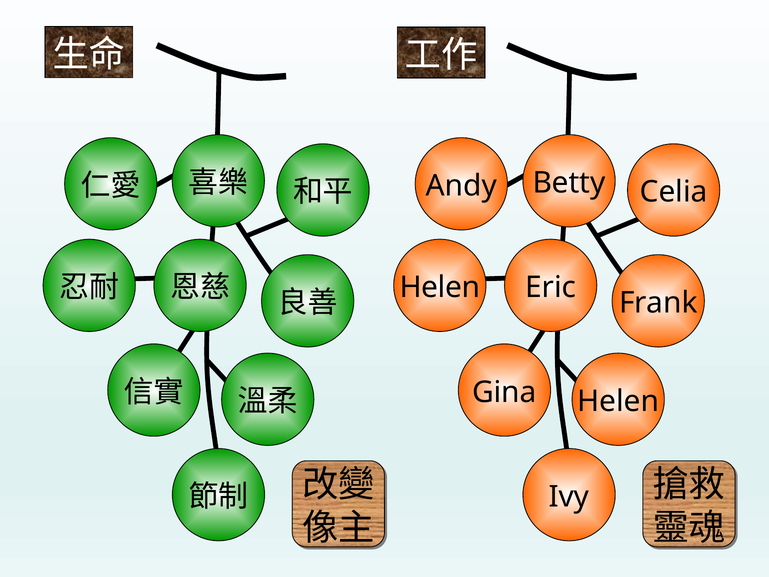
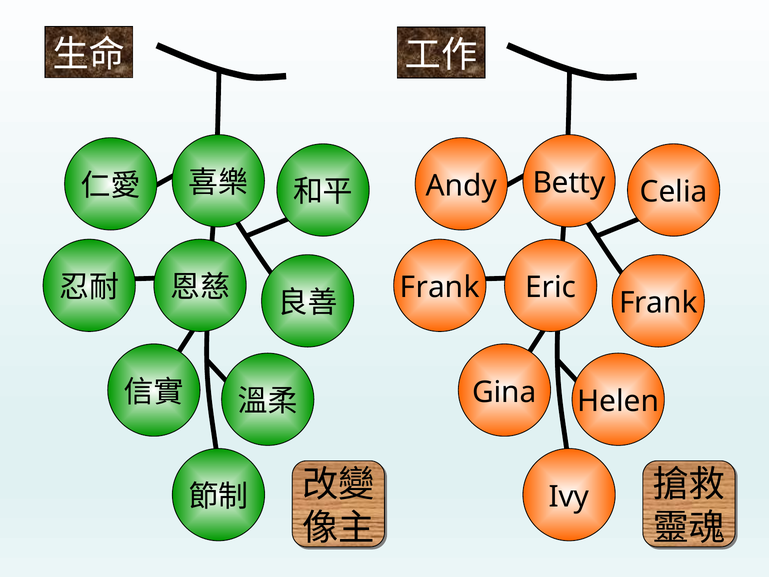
Helen at (440, 287): Helen -> Frank
